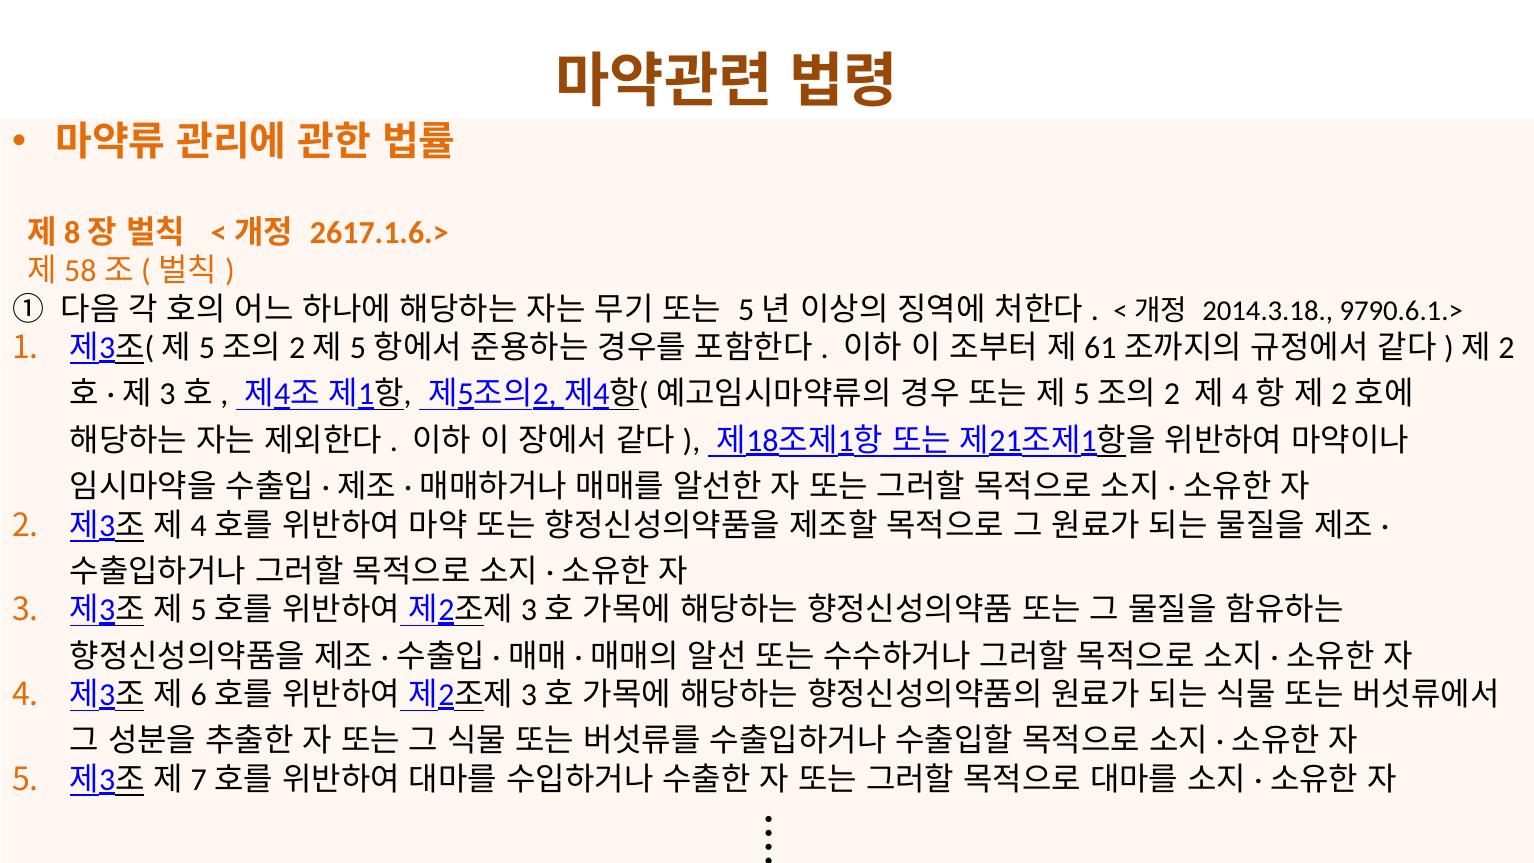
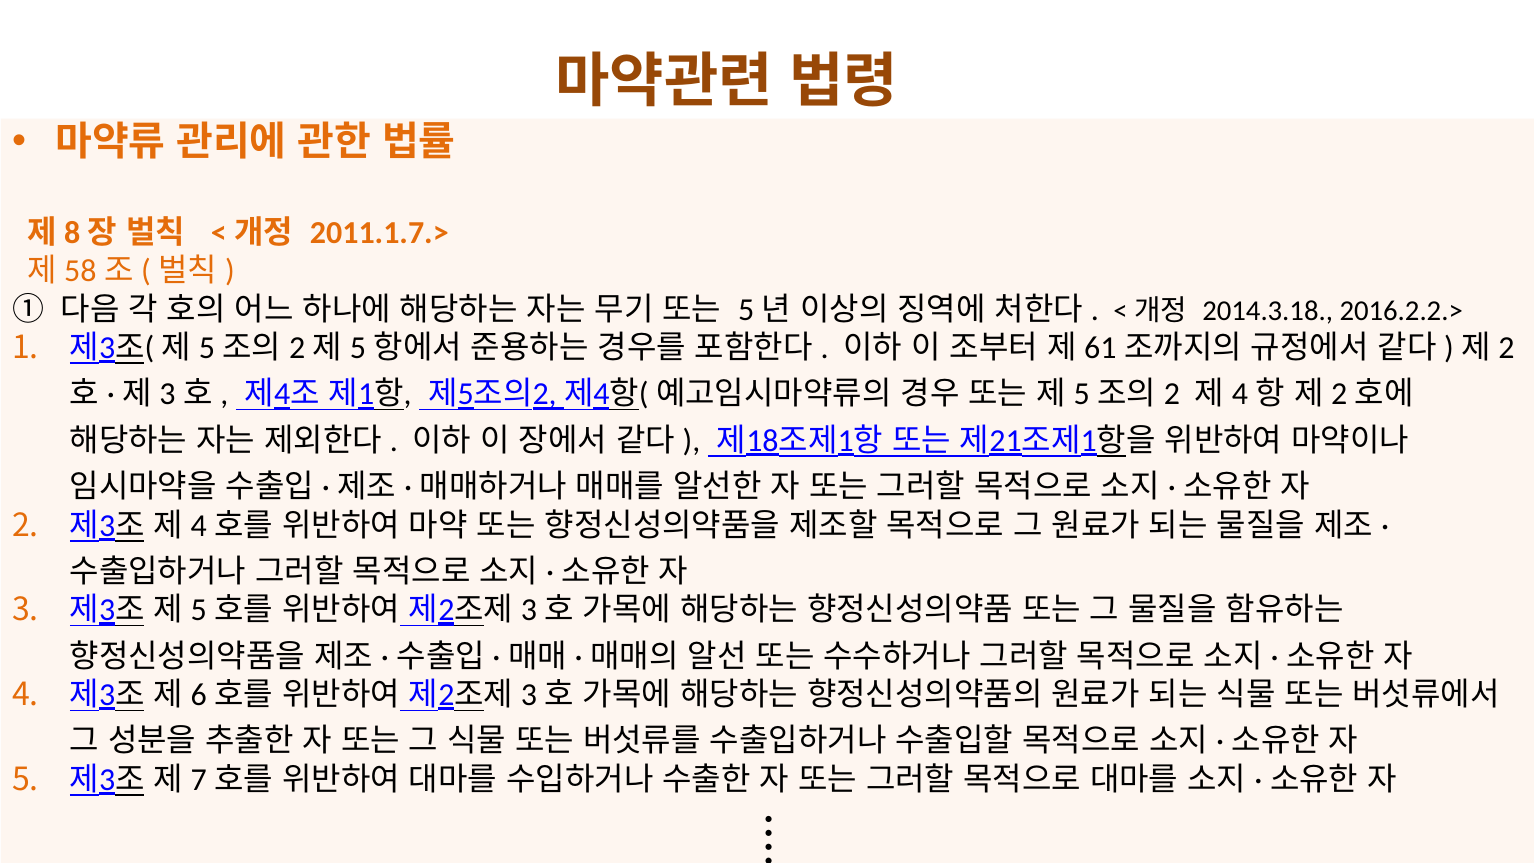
2617.1.6.>: 2617.1.6.> -> 2011.1.7.>
9790.6.1.>: 9790.6.1.> -> 2016.2.2.>
